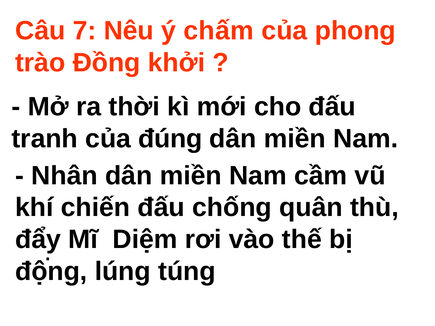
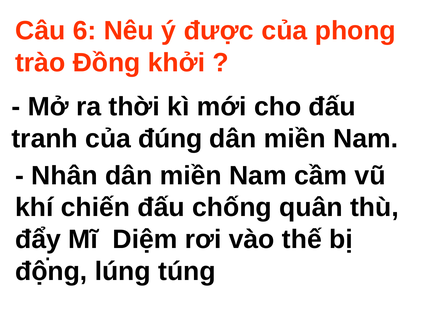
7: 7 -> 6
chấm: chấm -> được
